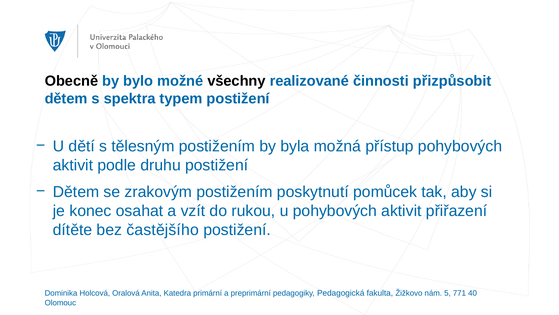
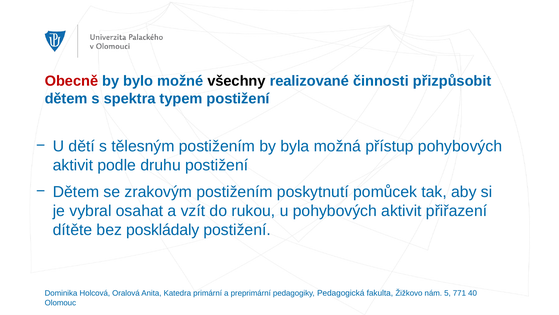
Obecně colour: black -> red
konec: konec -> vybral
častějšího: častějšího -> poskládaly
